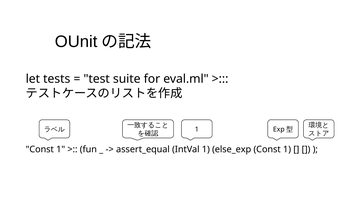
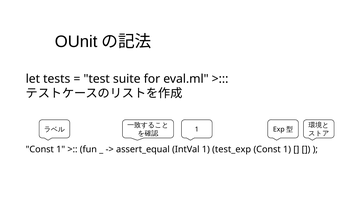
else_exp: else_exp -> test_exp
